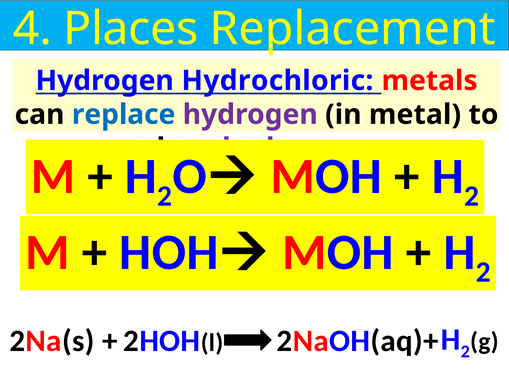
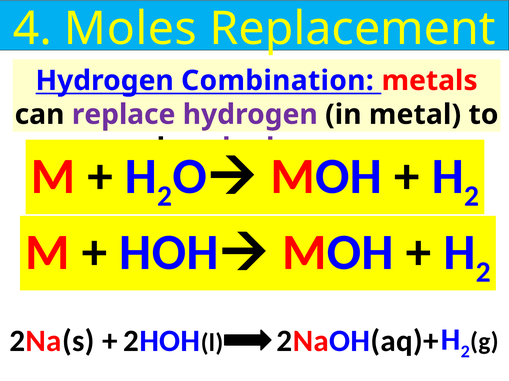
Places: Places -> Moles
Hydrochloric: Hydrochloric -> Combination
replace colour: blue -> purple
